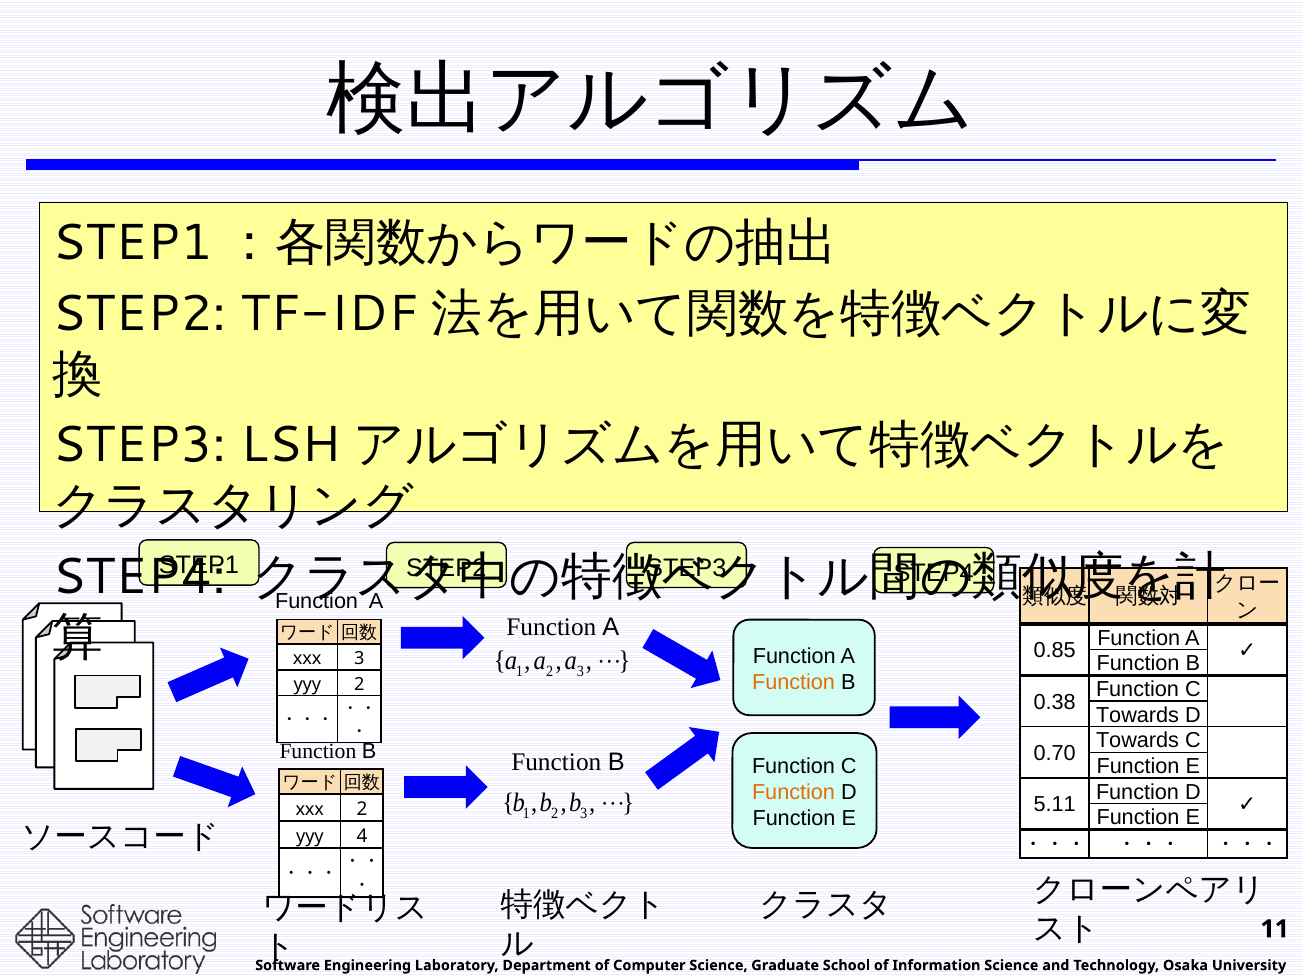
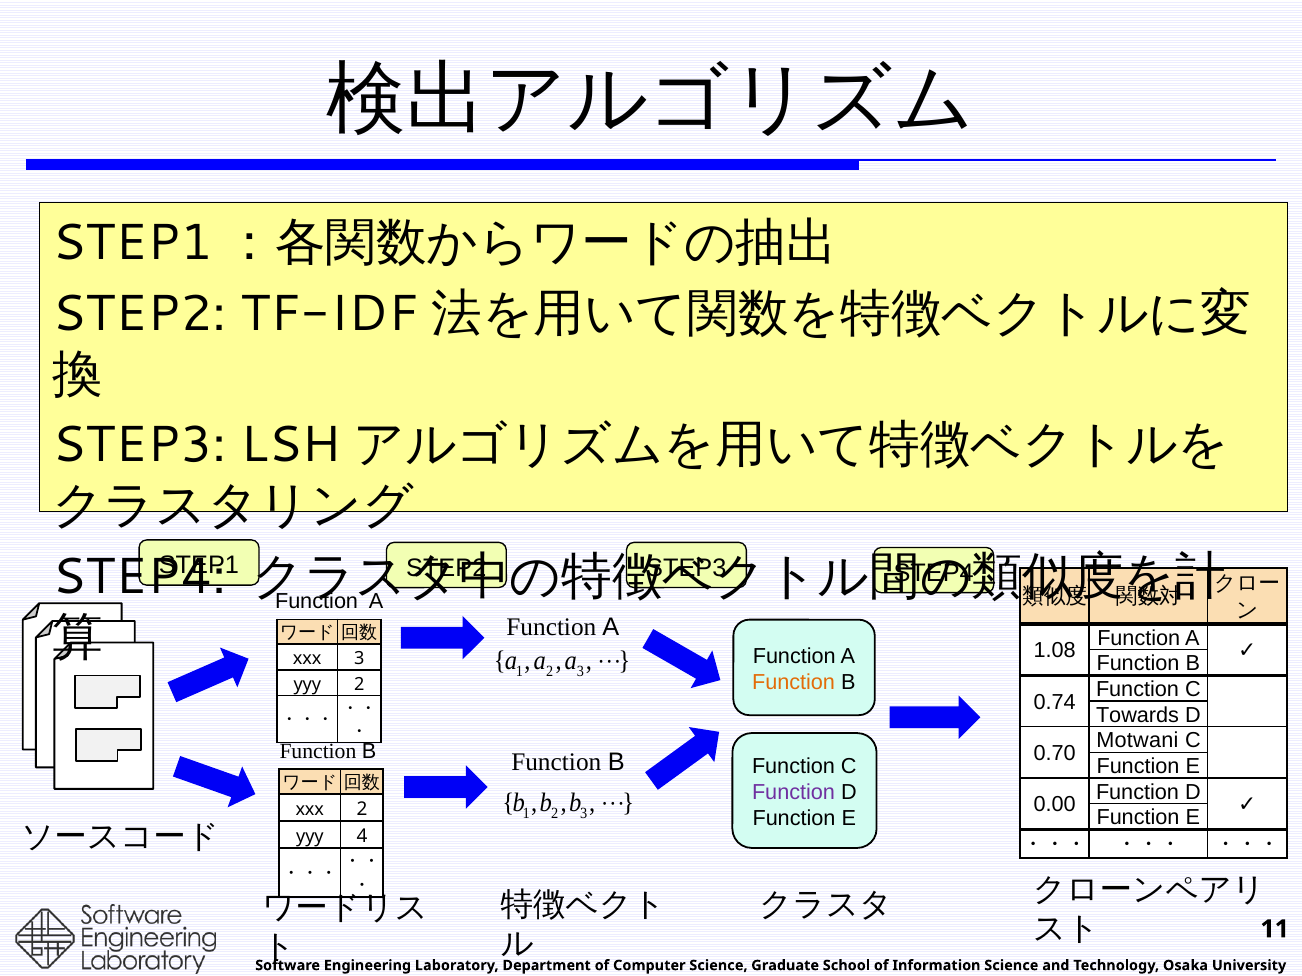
0.85: 0.85 -> 1.08
0.38: 0.38 -> 0.74
Towards at (1137, 741): Towards -> Motwani
Function at (793, 792) colour: orange -> purple
5.11: 5.11 -> 0.00
